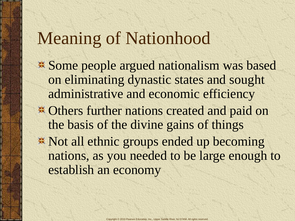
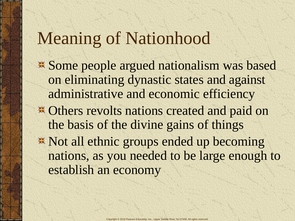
sought: sought -> against
further: further -> revolts
